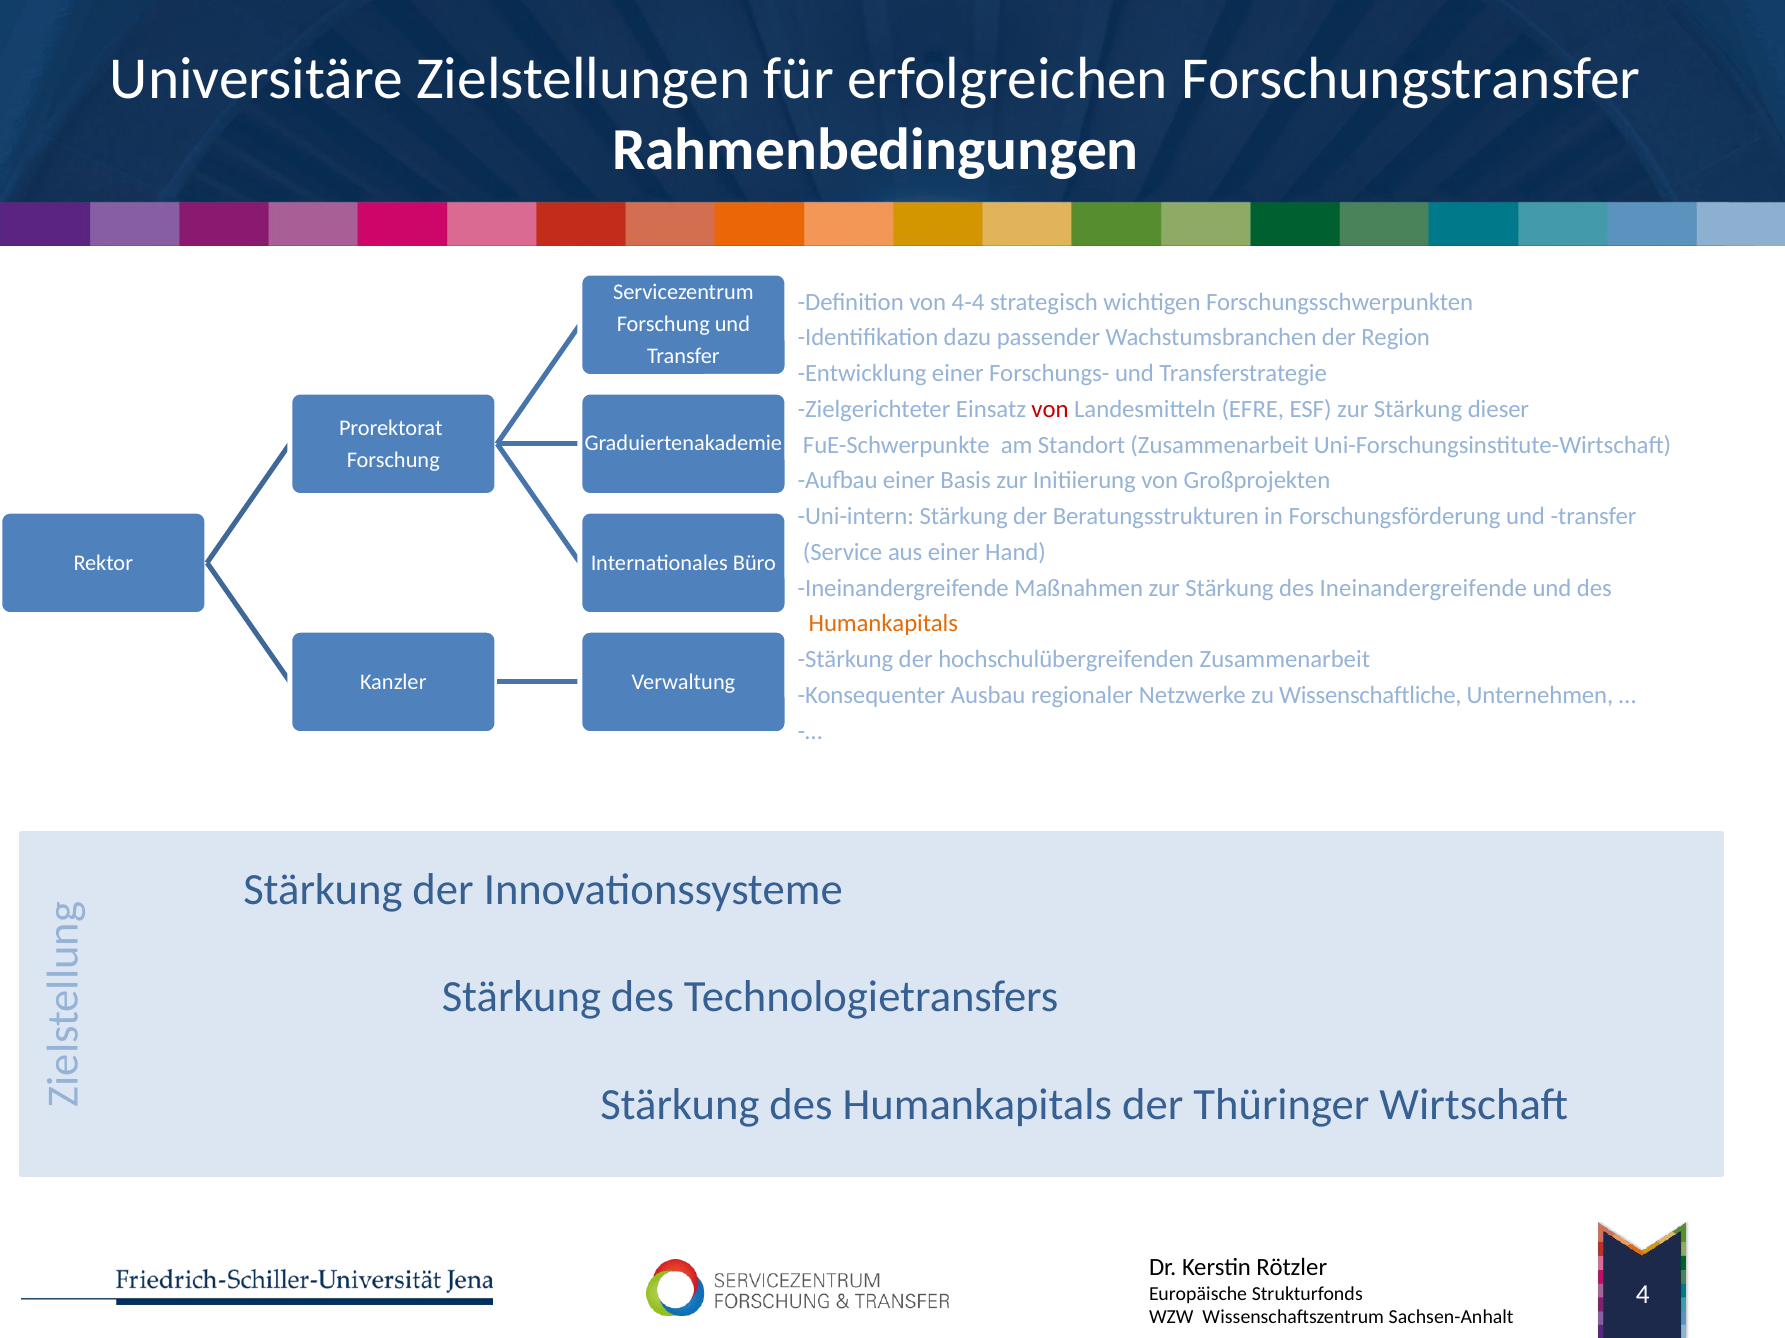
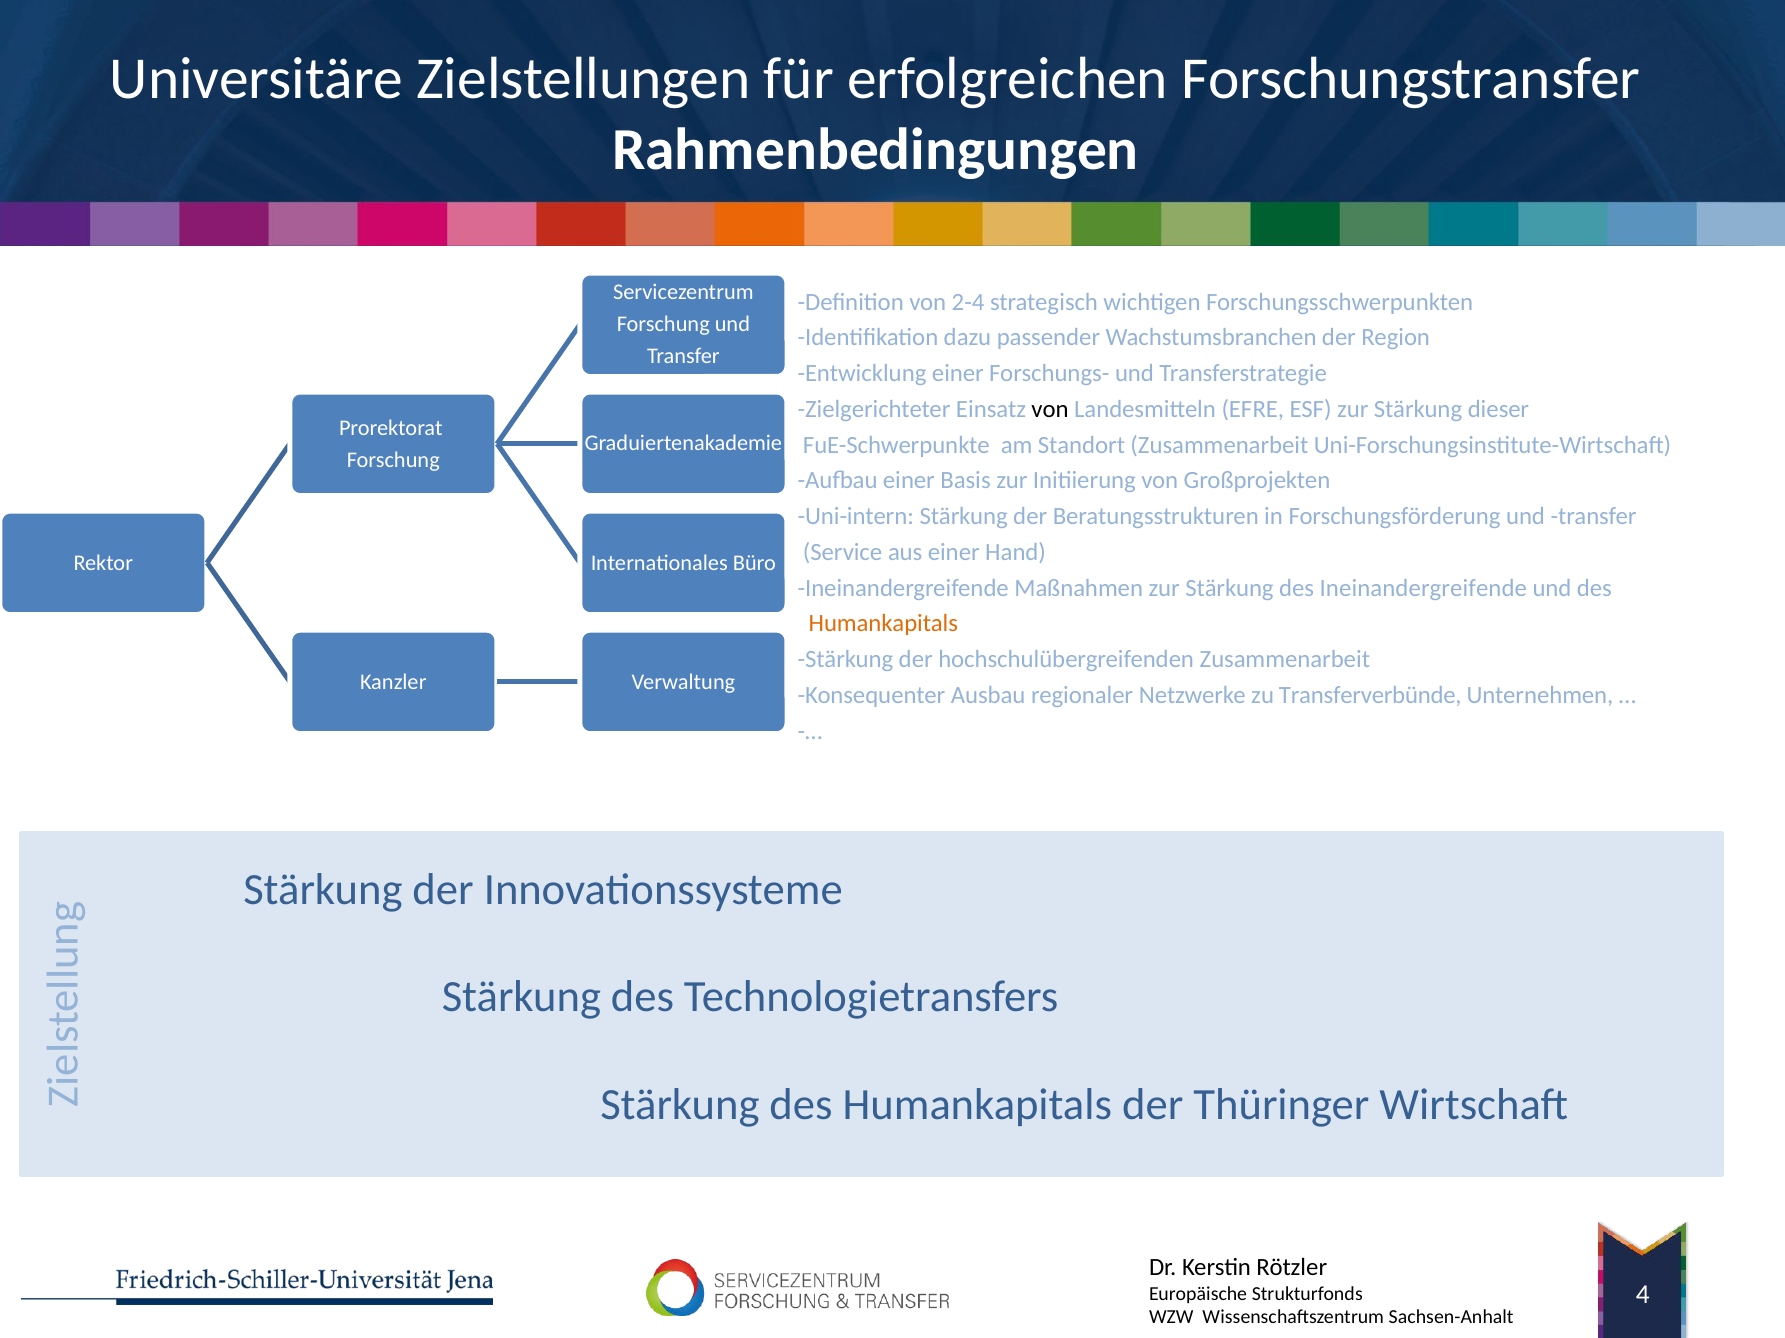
4-4: 4-4 -> 2-4
von at (1050, 409) colour: red -> black
Wissenschaftliche: Wissenschaftliche -> Transferverbünde
